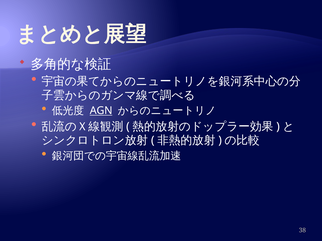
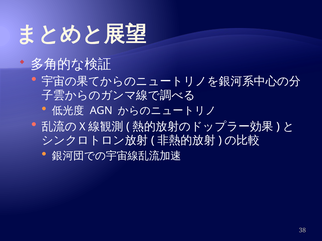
AGN underline: present -> none
